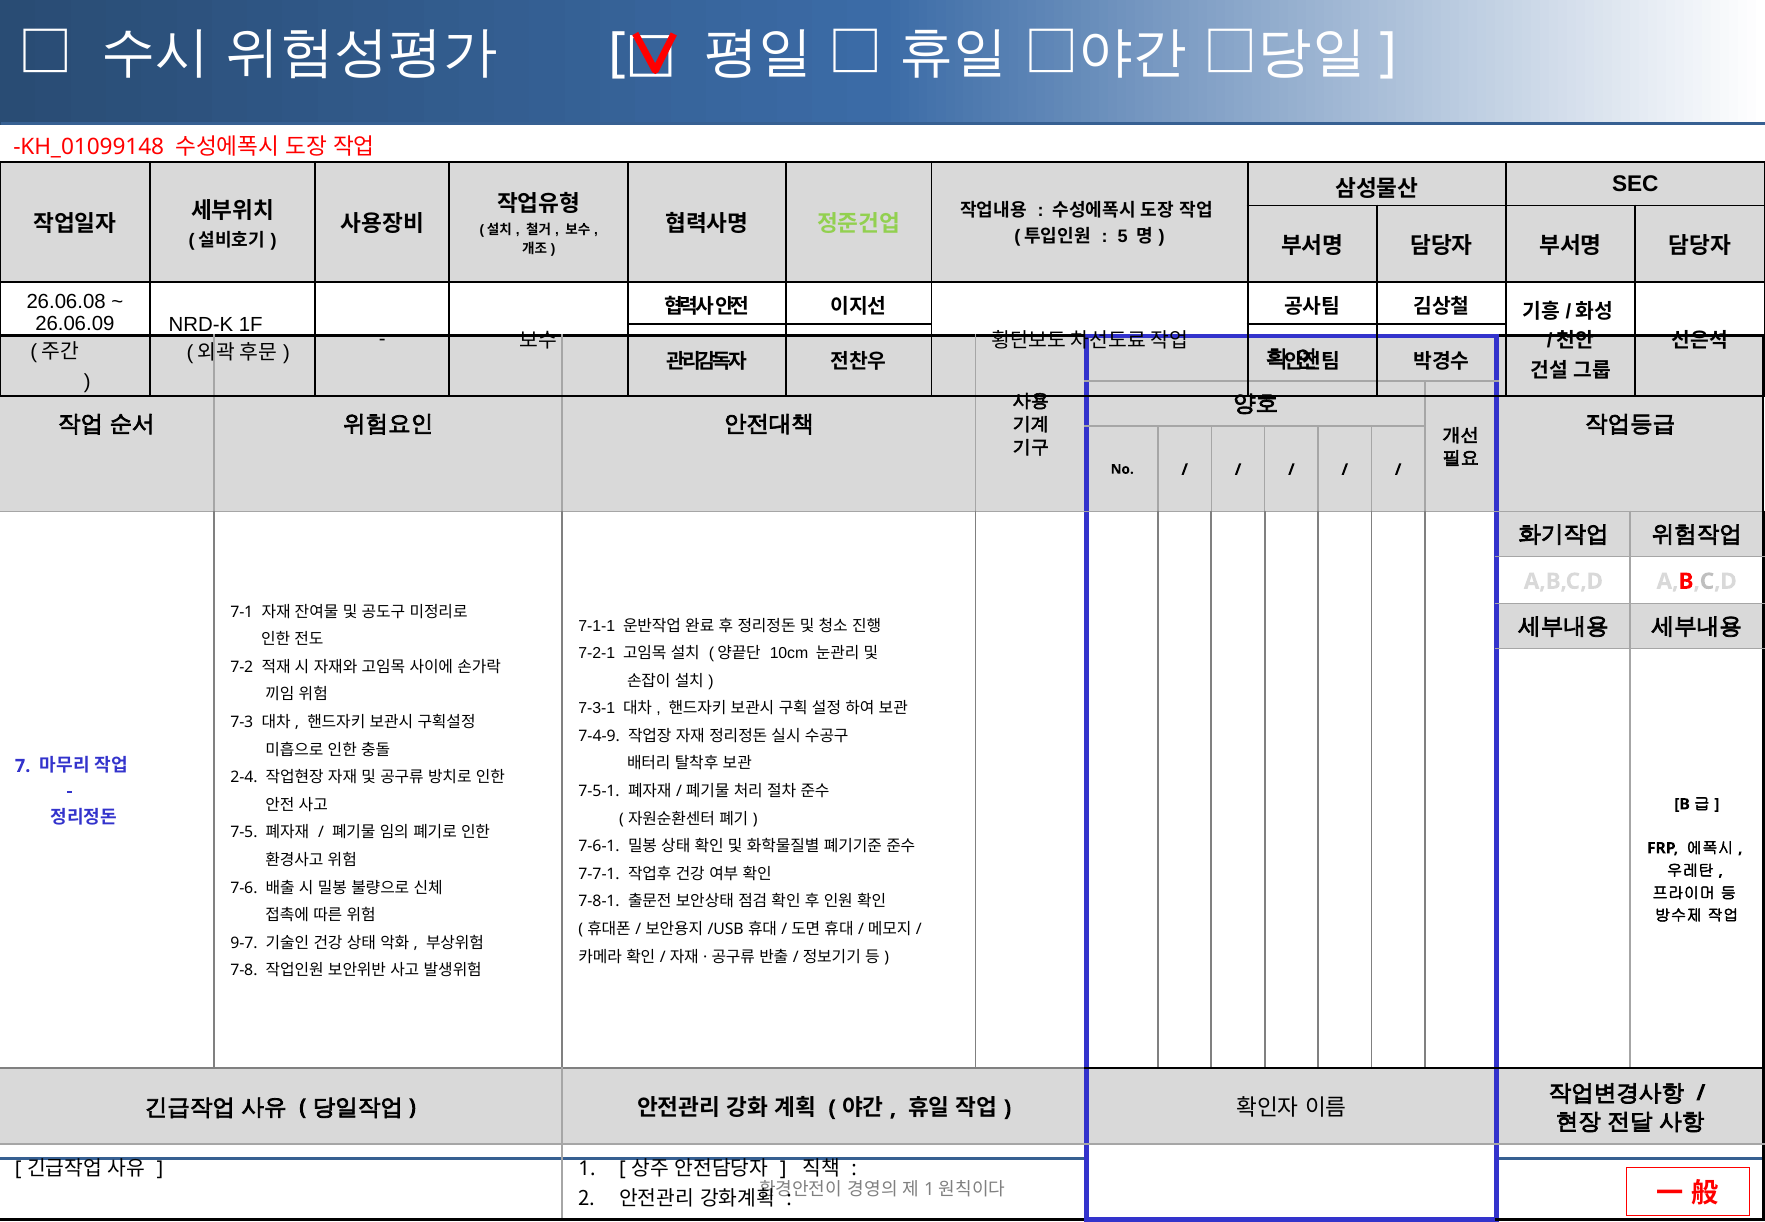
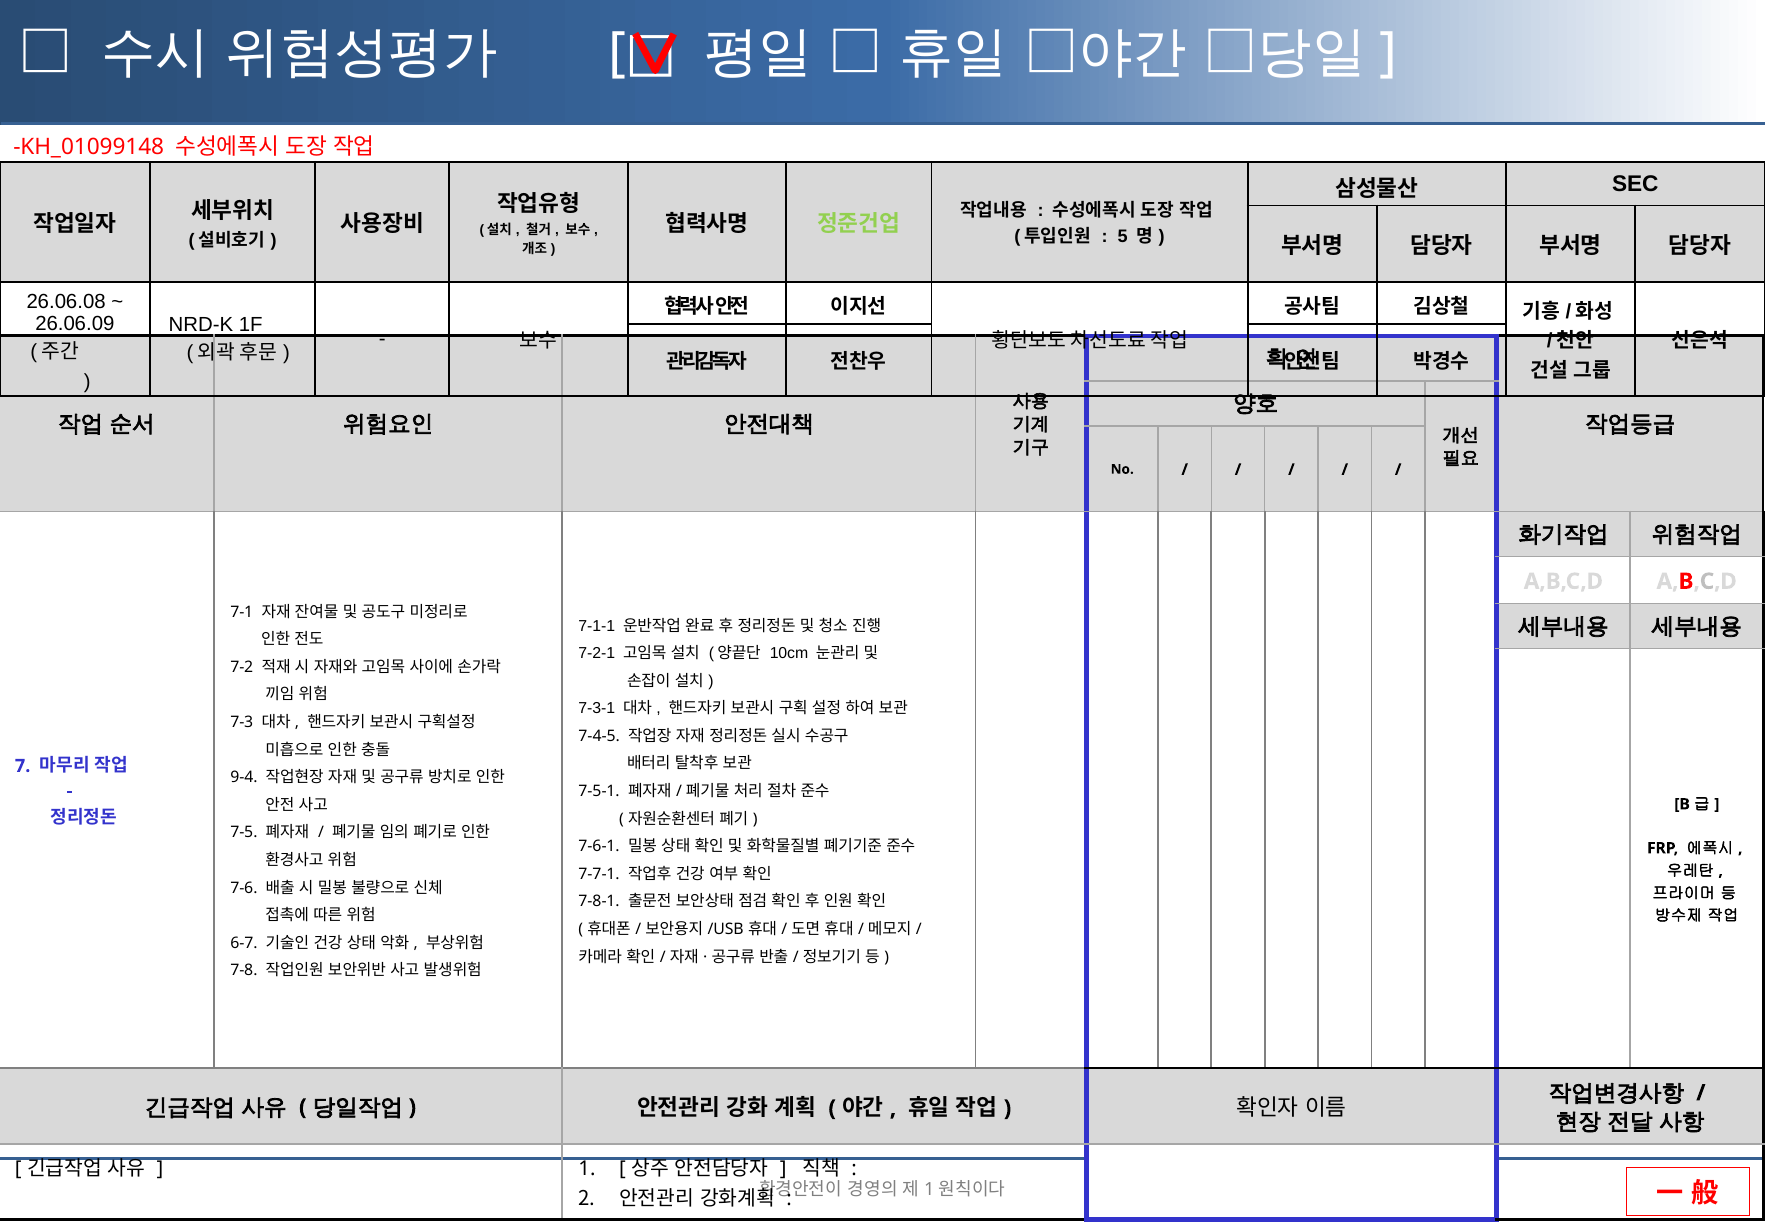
7-4-9: 7-4-9 -> 7-4-5
2-4: 2-4 -> 9-4
9-7: 9-7 -> 6-7
